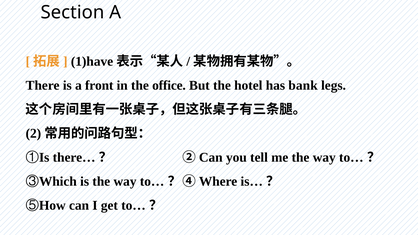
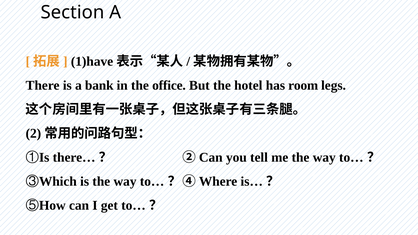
front: front -> bank
bank: bank -> room
